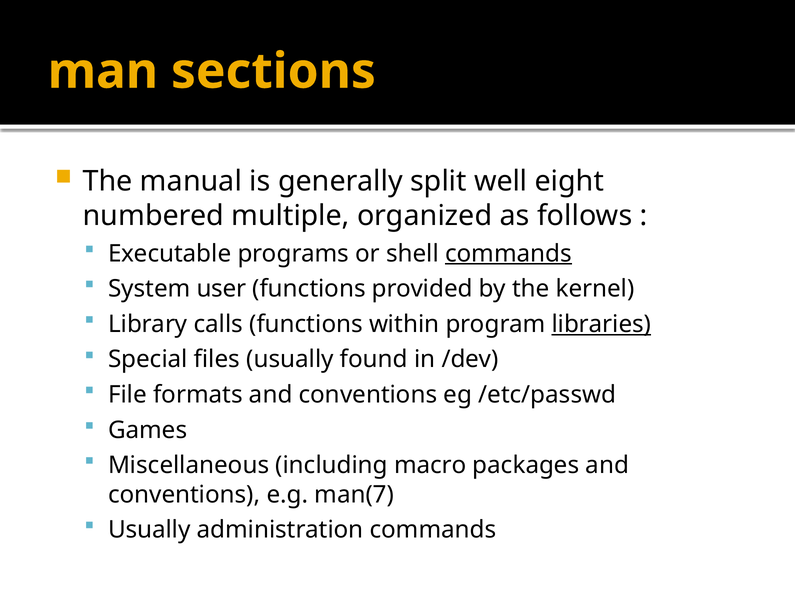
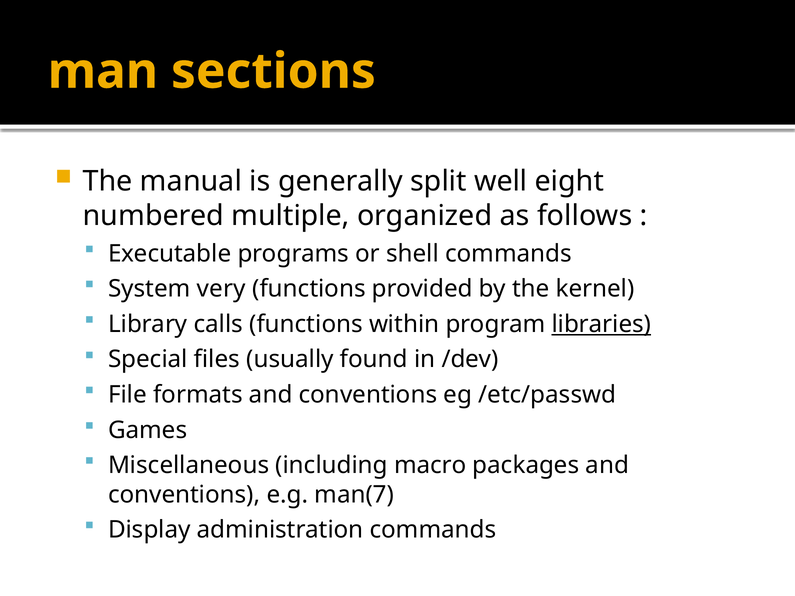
commands at (509, 254) underline: present -> none
user: user -> very
Usually at (149, 530): Usually -> Display
